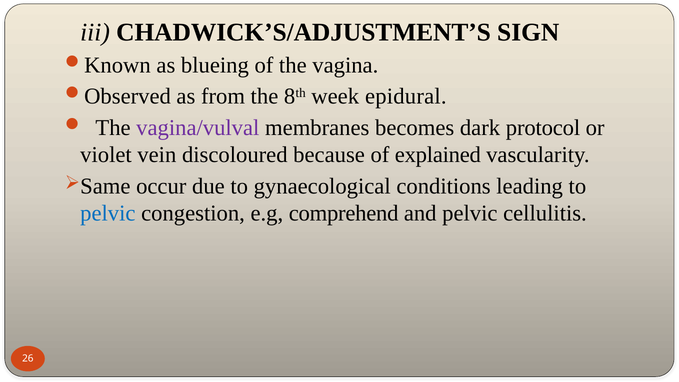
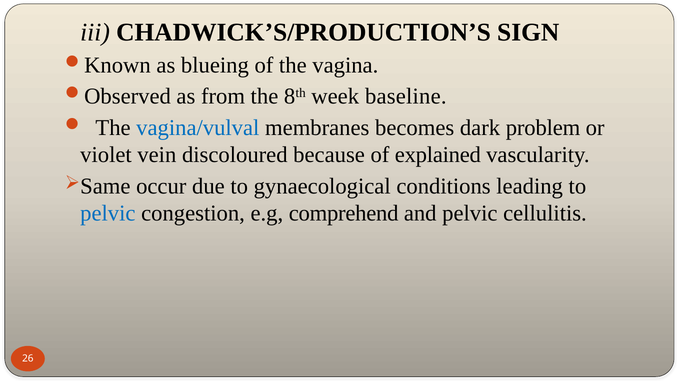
CHADWICK’S/ADJUSTMENT’S: CHADWICK’S/ADJUSTMENT’S -> CHADWICK’S/PRODUCTION’S
epidural: epidural -> baseline
vagina/vulval colour: purple -> blue
protocol: protocol -> problem
